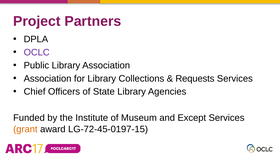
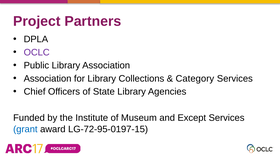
Requests: Requests -> Category
grant colour: orange -> blue
LG-72-45-0197-15: LG-72-45-0197-15 -> LG-72-95-0197-15
